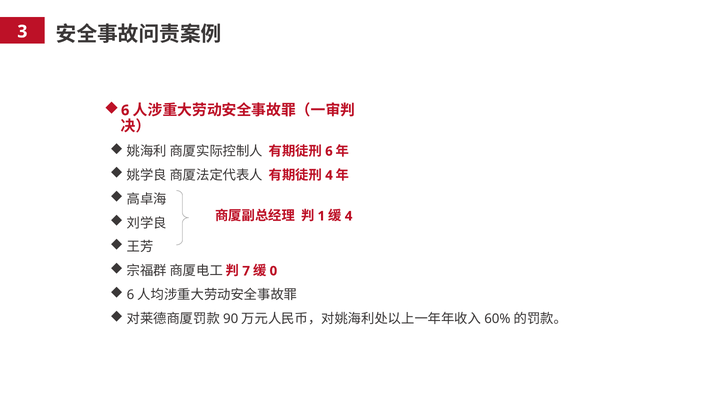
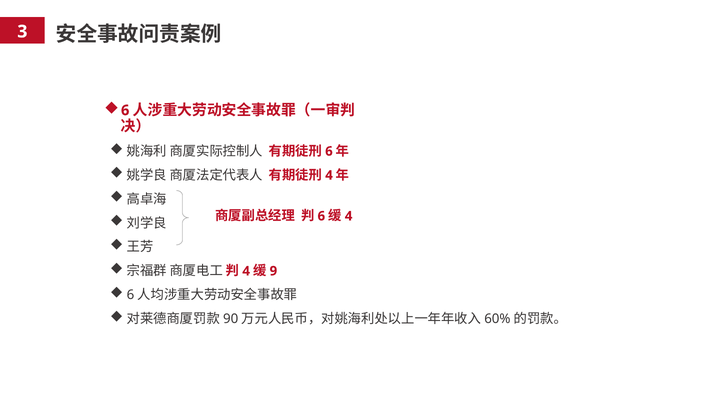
1 at (321, 216): 1 -> 6
7 at (246, 271): 7 -> 4
0: 0 -> 9
